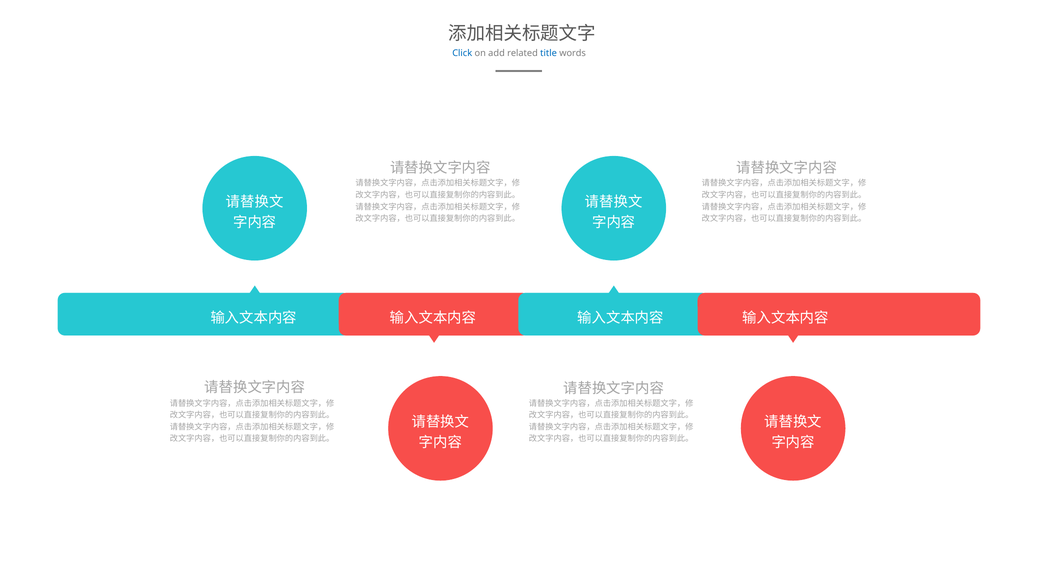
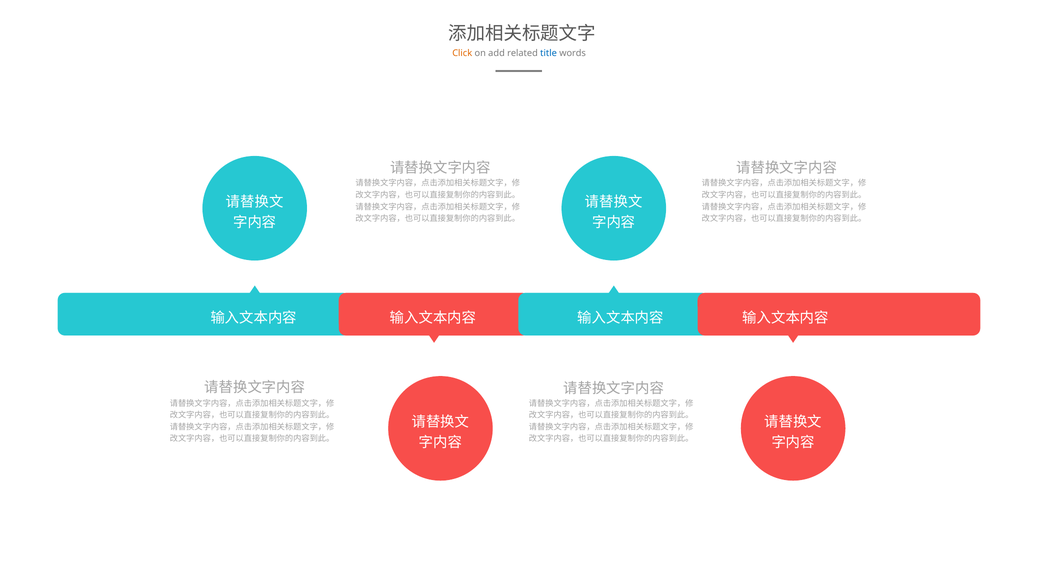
Click colour: blue -> orange
